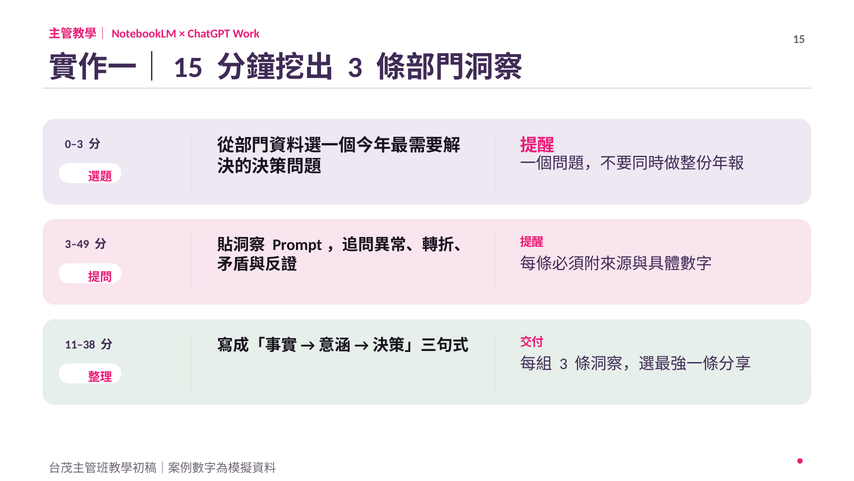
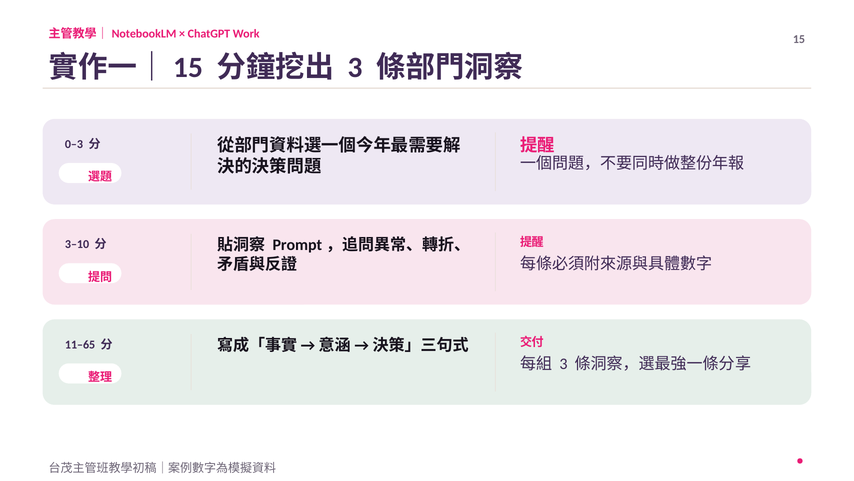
3–49: 3–49 -> 3–10
11–38: 11–38 -> 11–65
